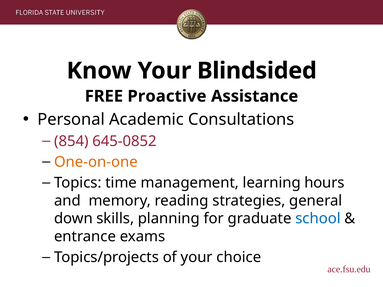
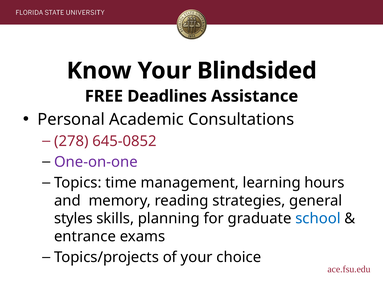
Proactive: Proactive -> Deadlines
854: 854 -> 278
One-on-one colour: orange -> purple
down: down -> styles
